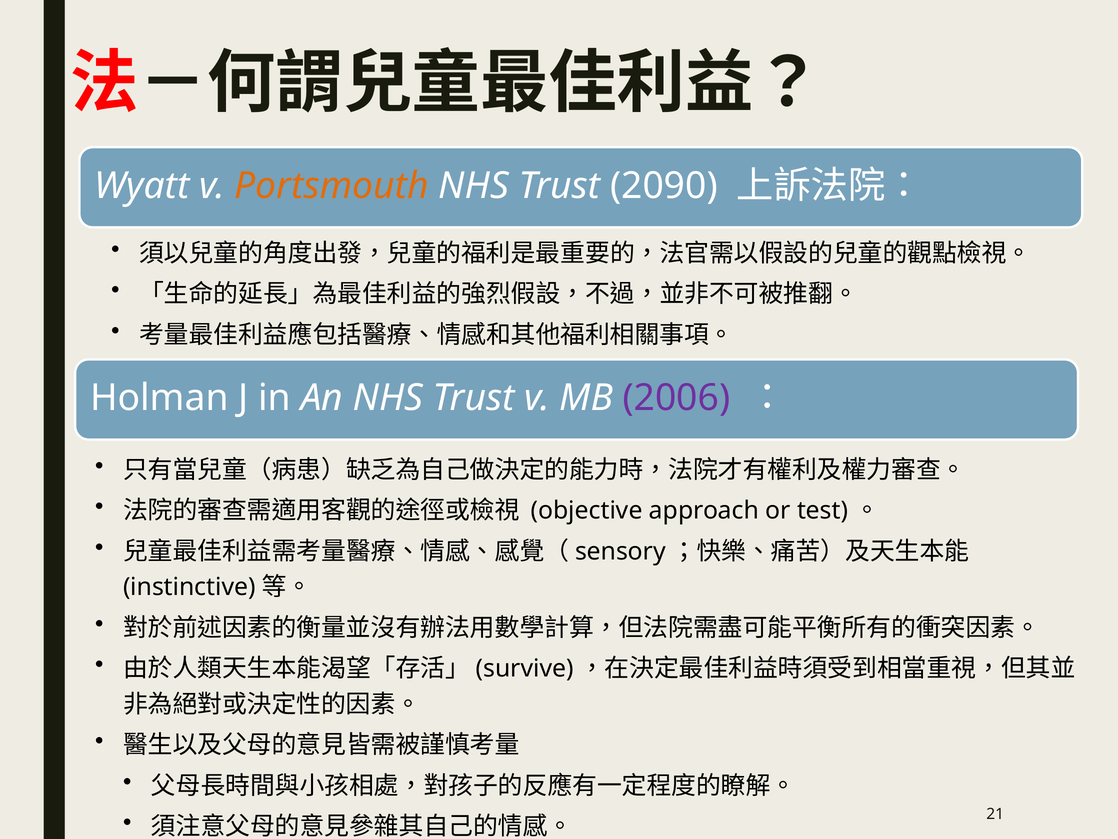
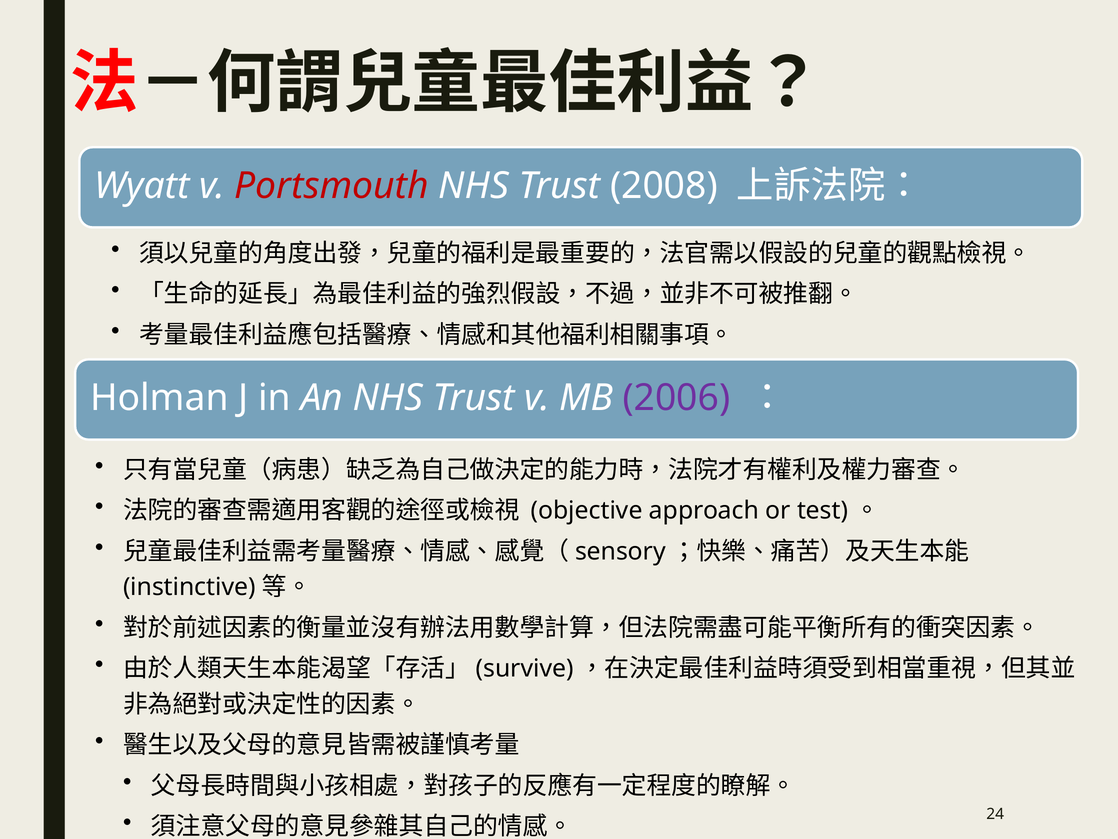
Portsmouth colour: orange -> red
2090: 2090 -> 2008
21: 21 -> 24
